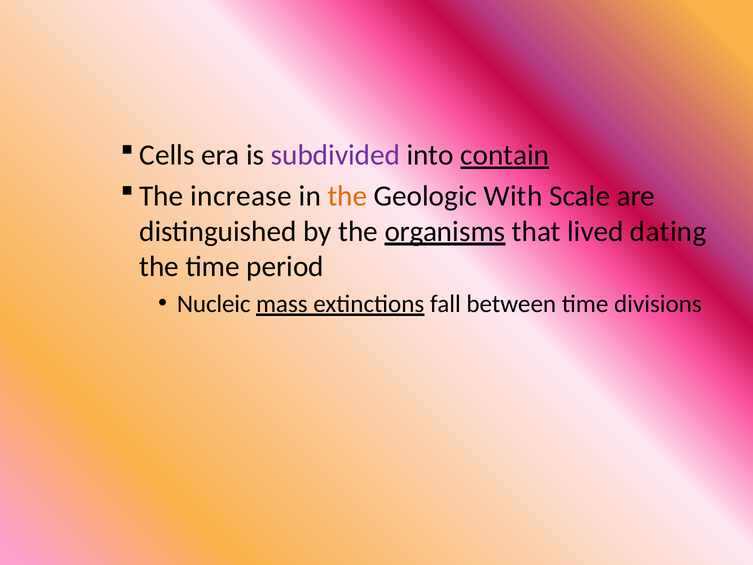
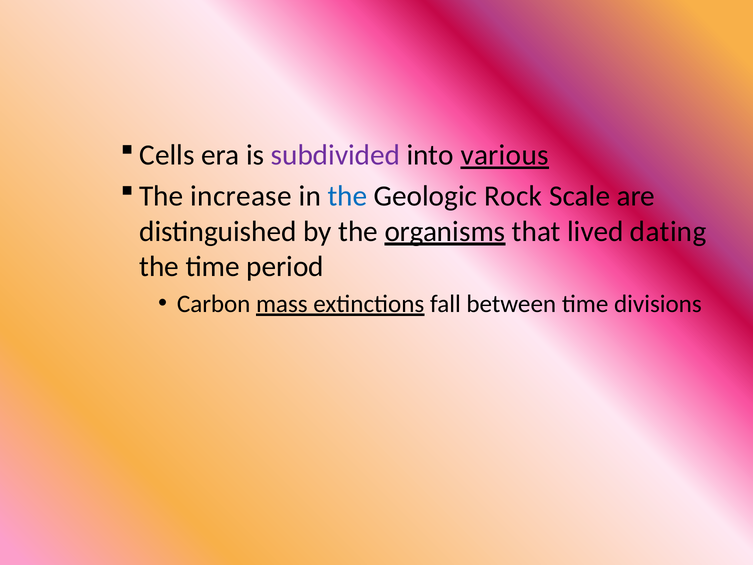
contain: contain -> various
the at (347, 196) colour: orange -> blue
With: With -> Rock
Nucleic: Nucleic -> Carbon
